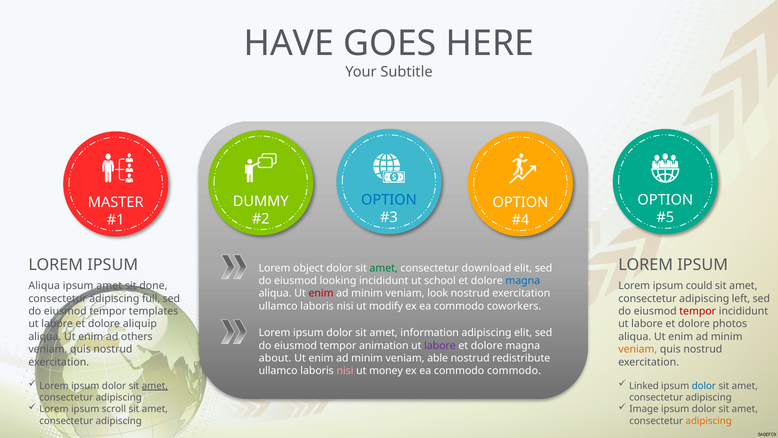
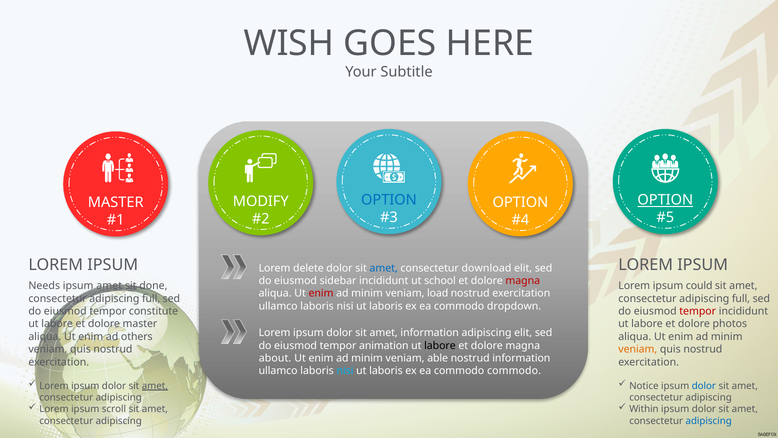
HAVE: HAVE -> WISH
OPTION at (665, 200) underline: none -> present
DUMMY: DUMMY -> MODIFY
object: object -> delete
amet at (384, 268) colour: green -> blue
looking: looking -> sidebar
magna at (523, 281) colour: blue -> red
Aliqua at (44, 286): Aliqua -> Needs
look: look -> load
left at (741, 298): left -> full
modify at (386, 306): modify -> laboris
coworkers: coworkers -> dropdown
templates: templates -> constitute
dolore aliquip: aliquip -> master
labore at (440, 345) colour: purple -> black
nostrud redistribute: redistribute -> information
nisi at (345, 371) colour: pink -> light blue
money at (386, 371): money -> laboris
Linked: Linked -> Notice
Image: Image -> Within
adipiscing at (709, 420) colour: orange -> blue
